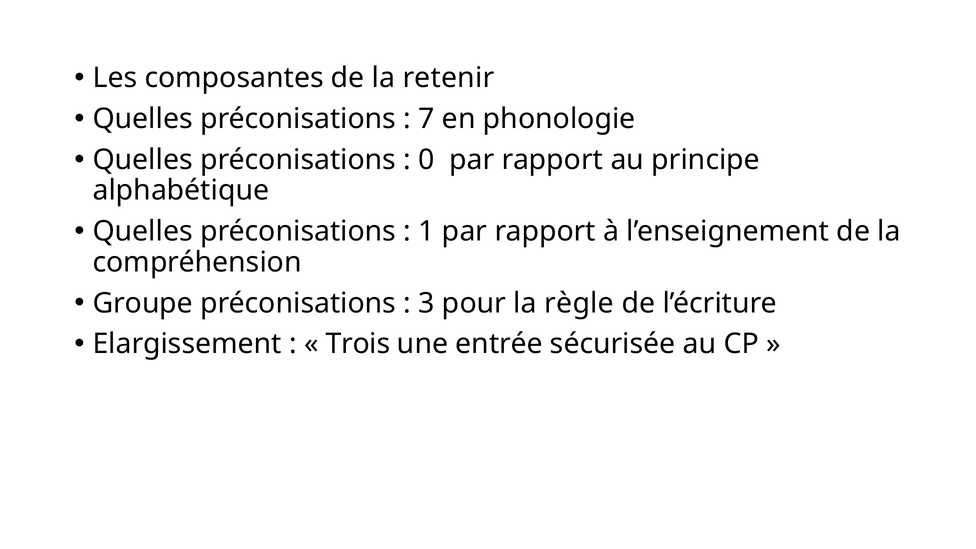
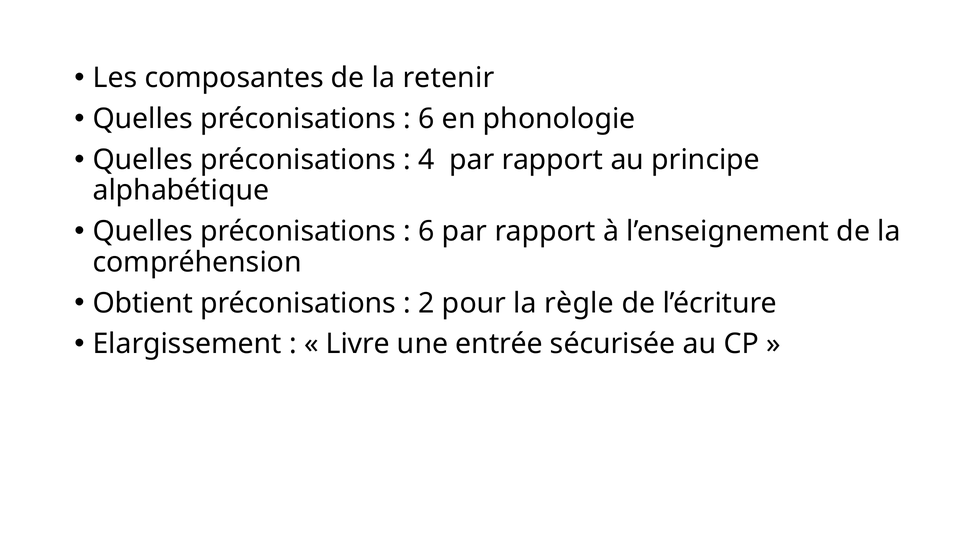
7 at (427, 119): 7 -> 6
0: 0 -> 4
1 at (427, 231): 1 -> 6
Groupe: Groupe -> Obtient
3: 3 -> 2
Trois: Trois -> Livre
